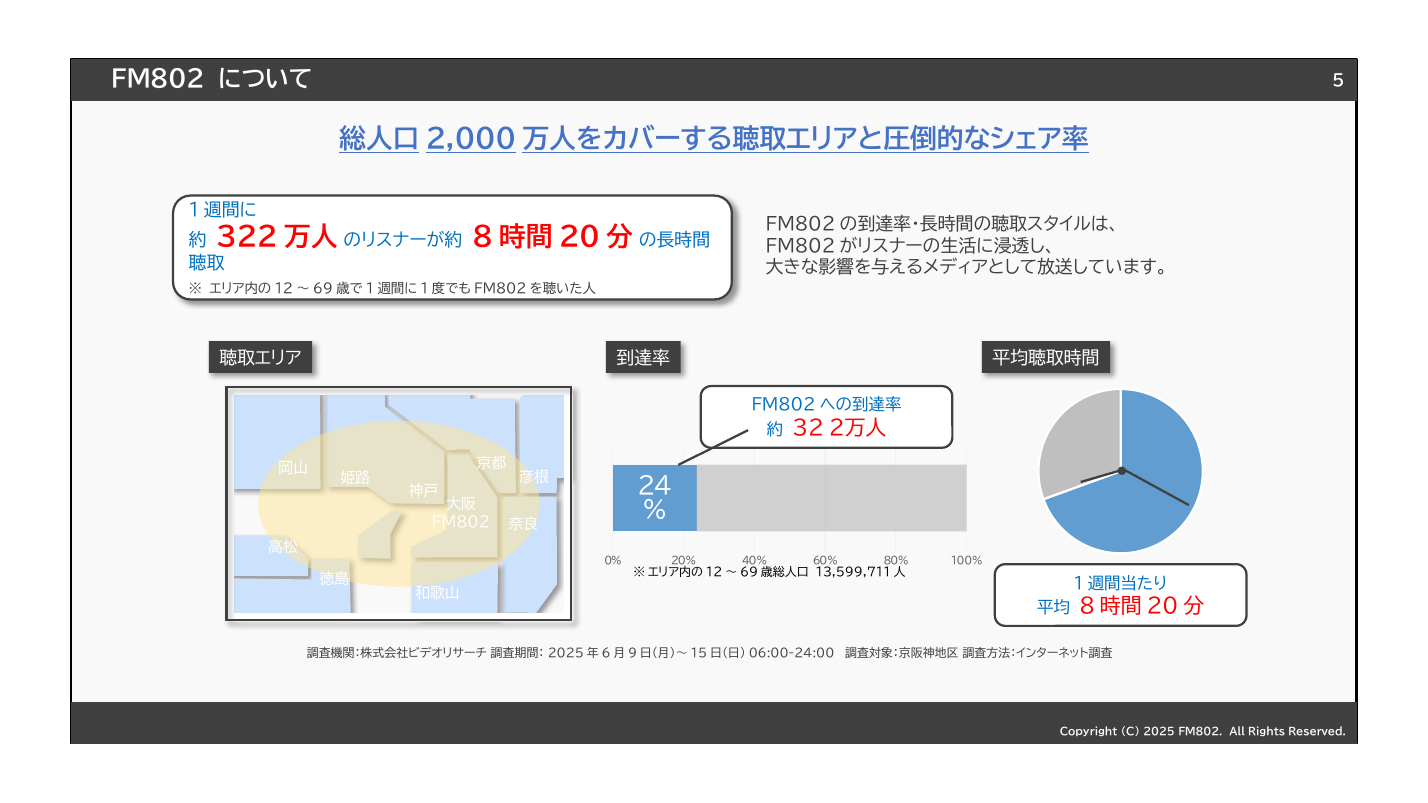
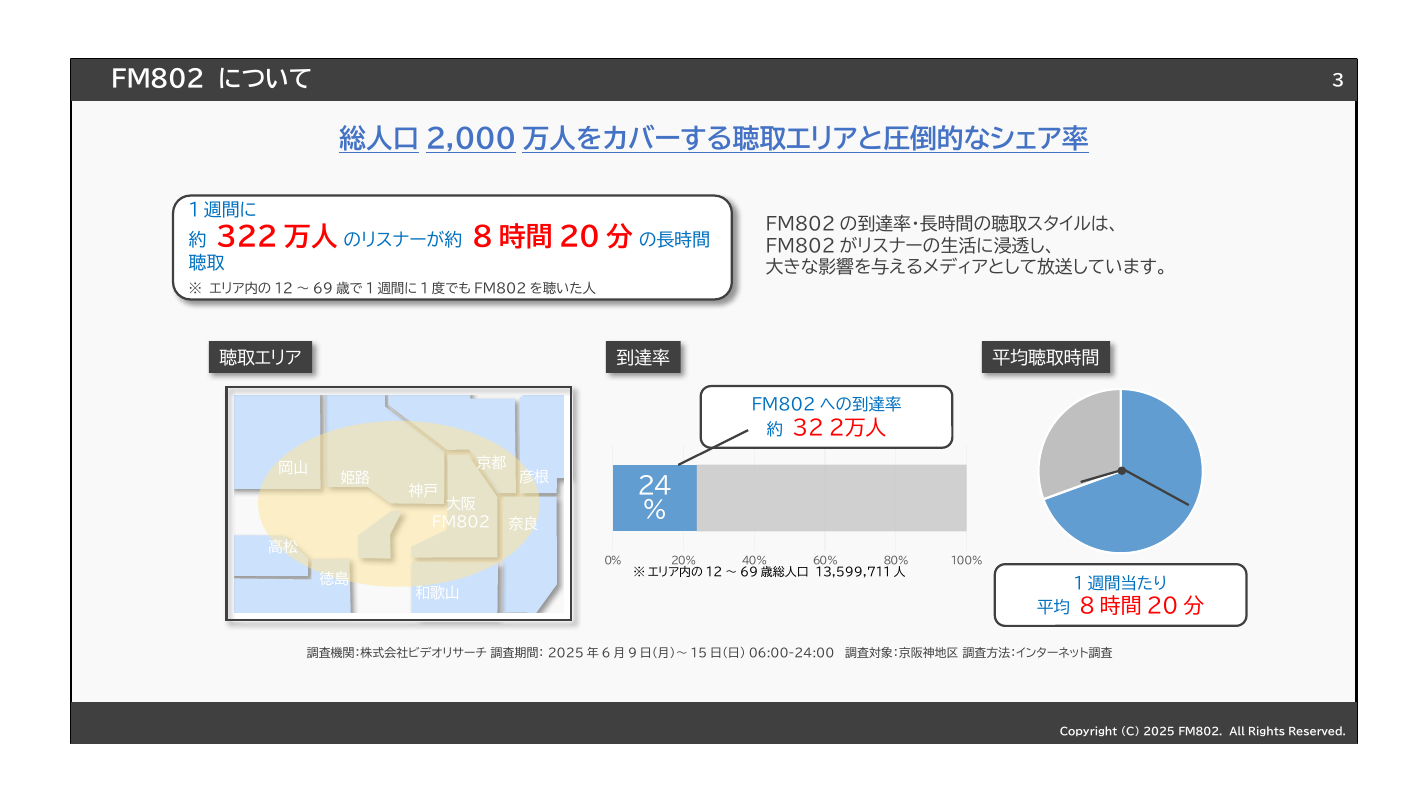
5: 5 -> 3
